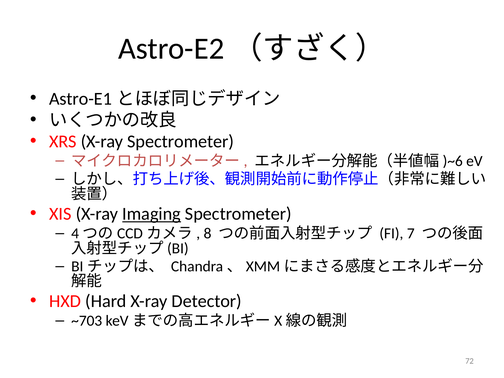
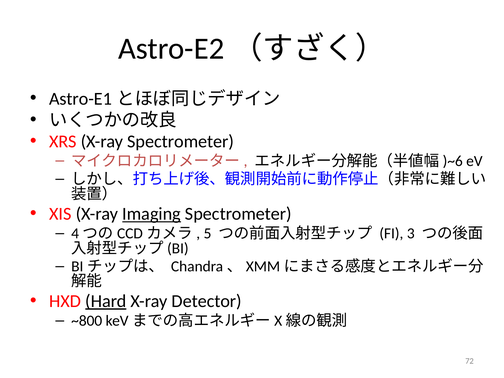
8: 8 -> 5
7: 7 -> 3
Hard underline: none -> present
~703: ~703 -> ~800
